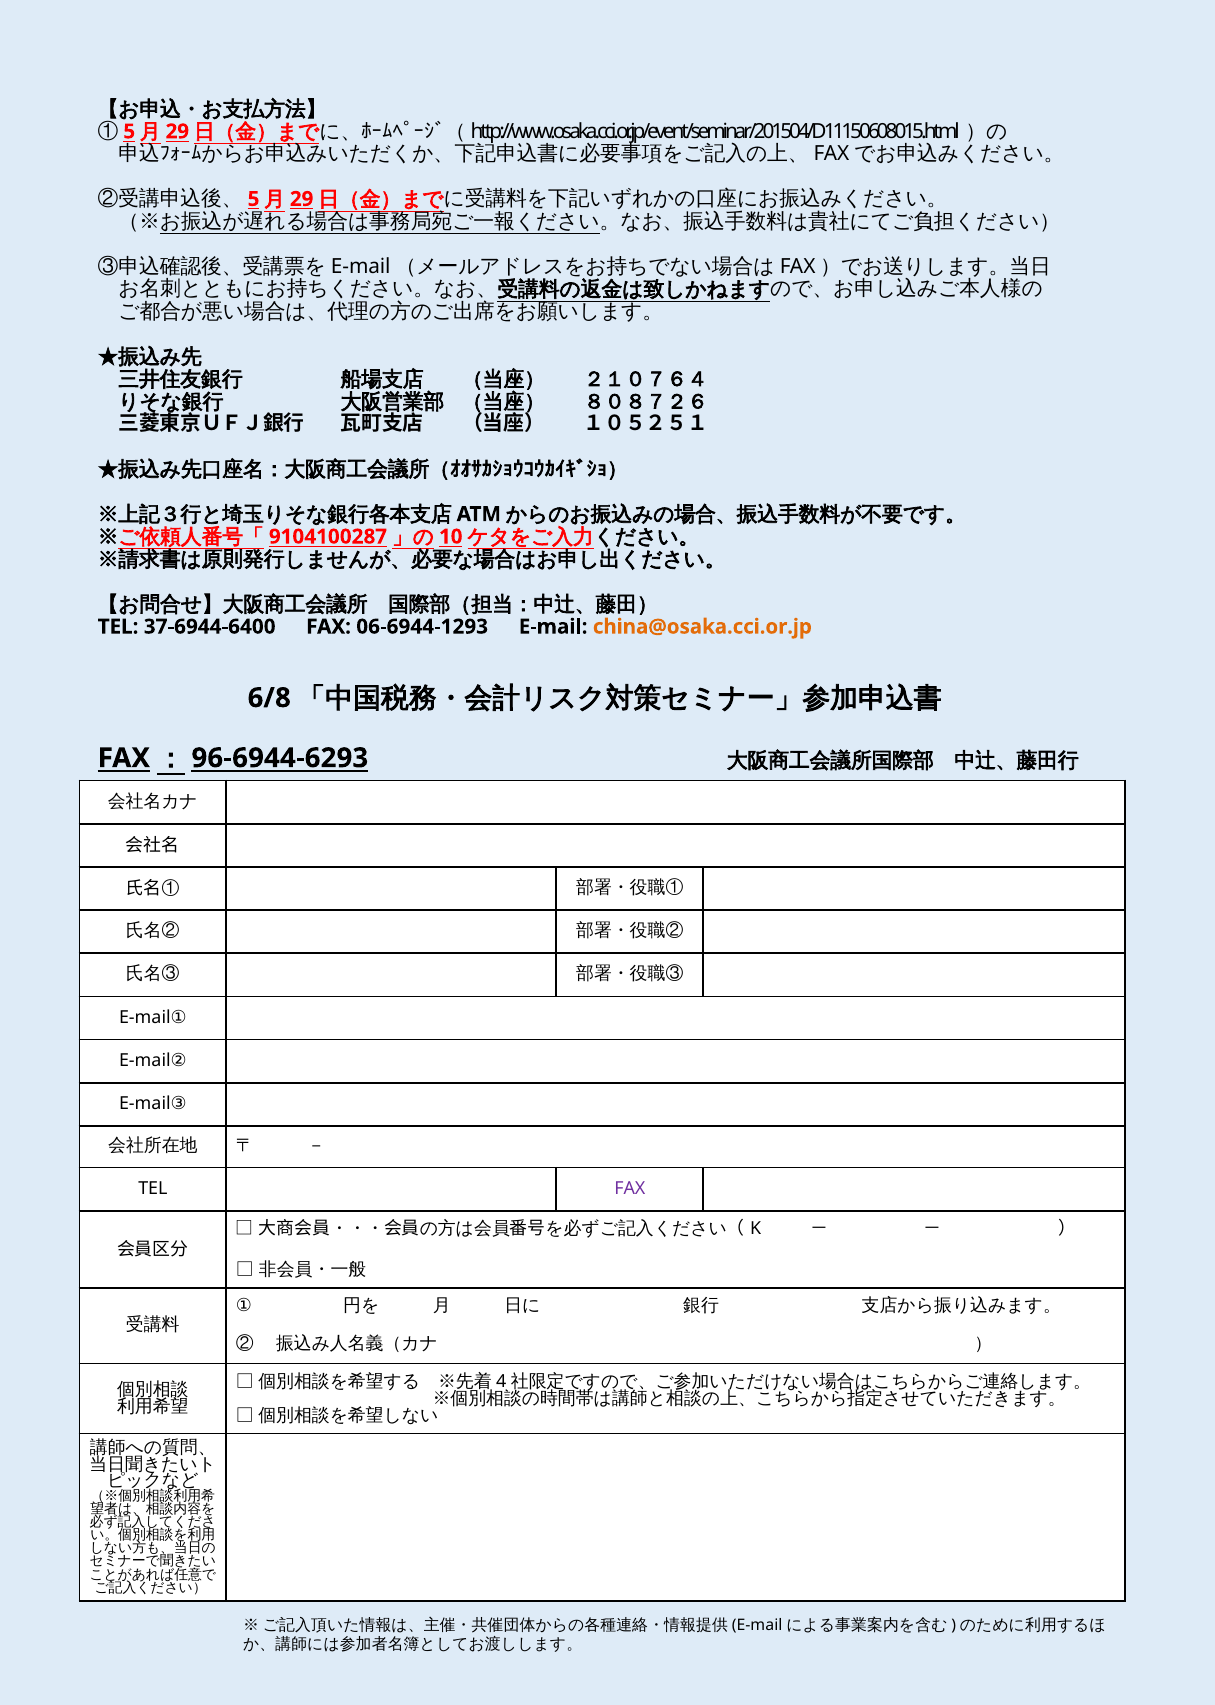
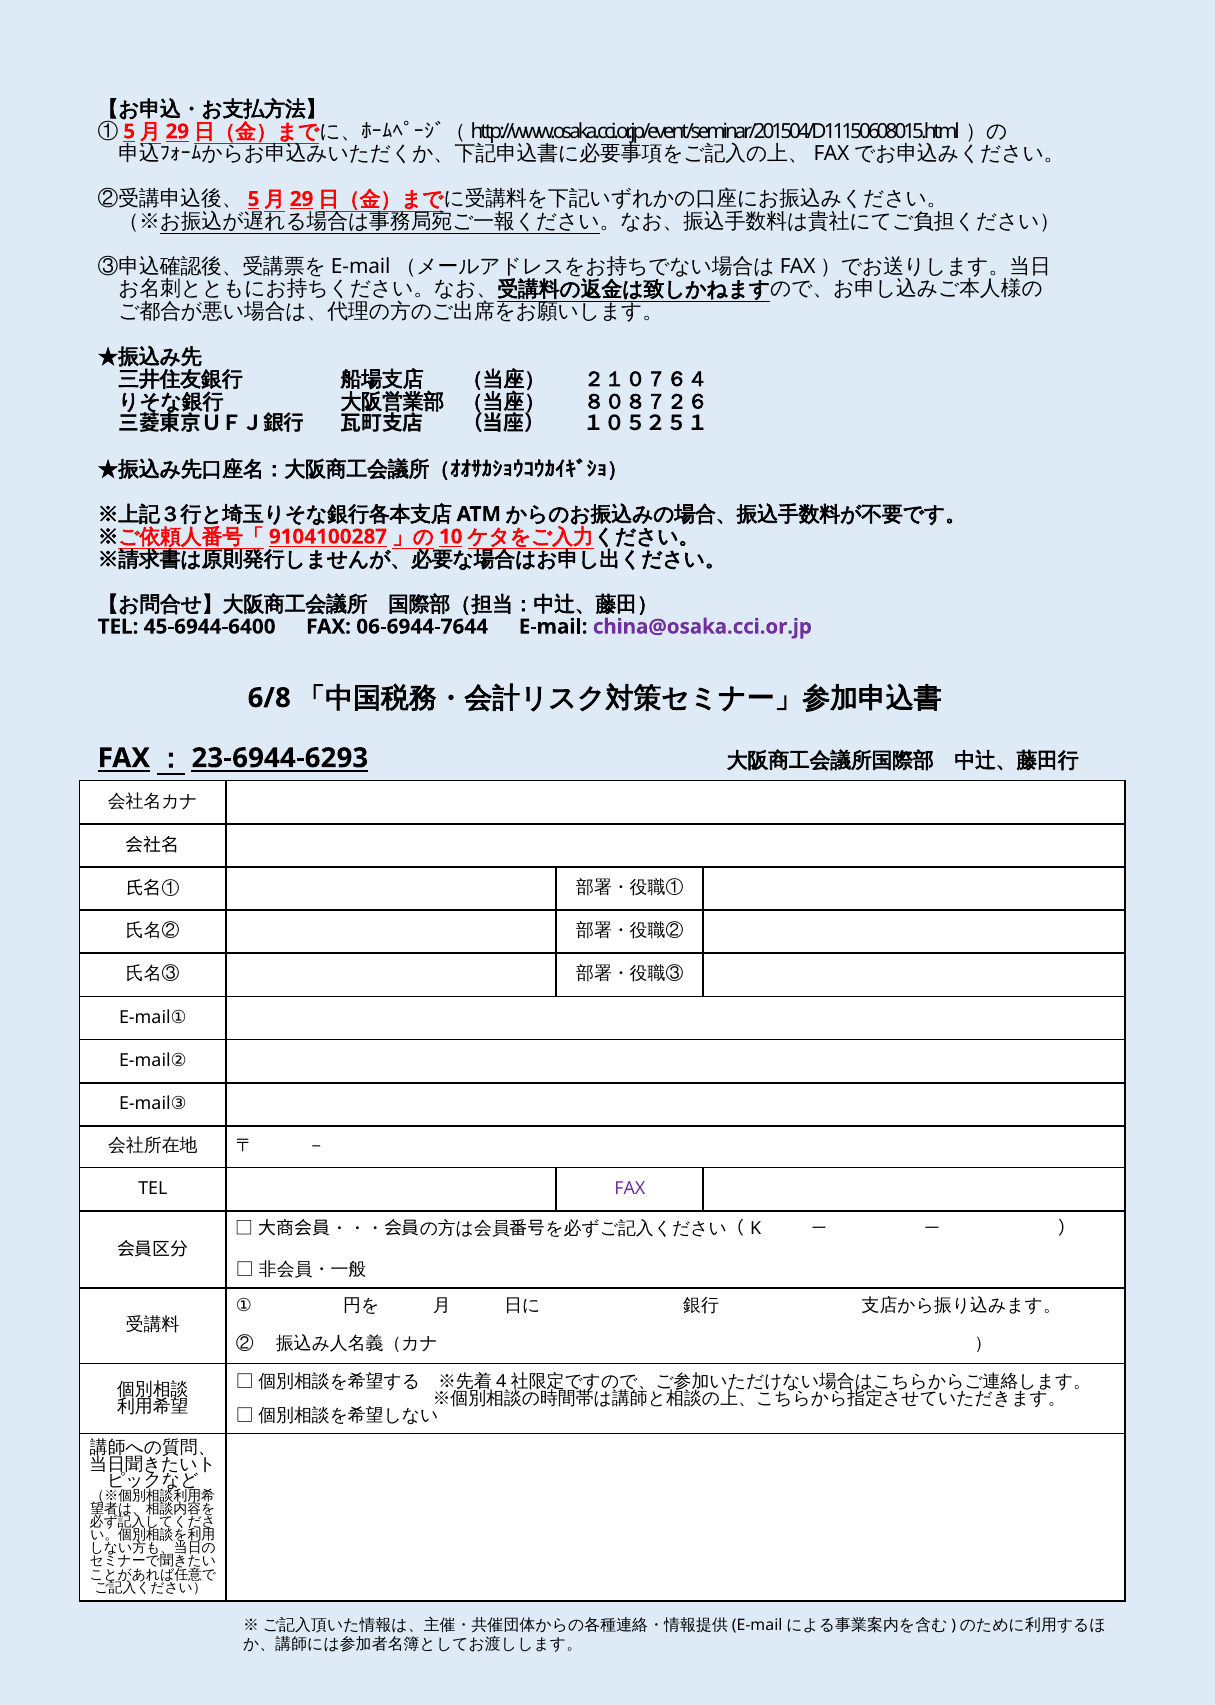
37-6944-6400: 37-6944-6400 -> 45-6944-6400
06-6944-1293: 06-6944-1293 -> 06-6944-7644
china@osaka.cci.or.jp colour: orange -> purple
96-6944-6293: 96-6944-6293 -> 23-6944-6293
